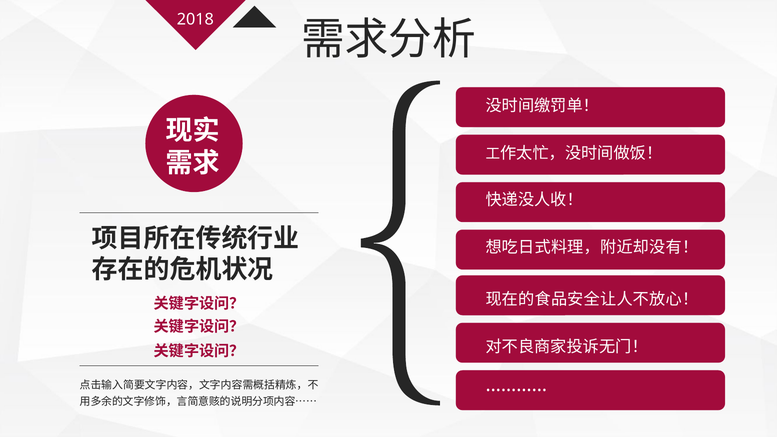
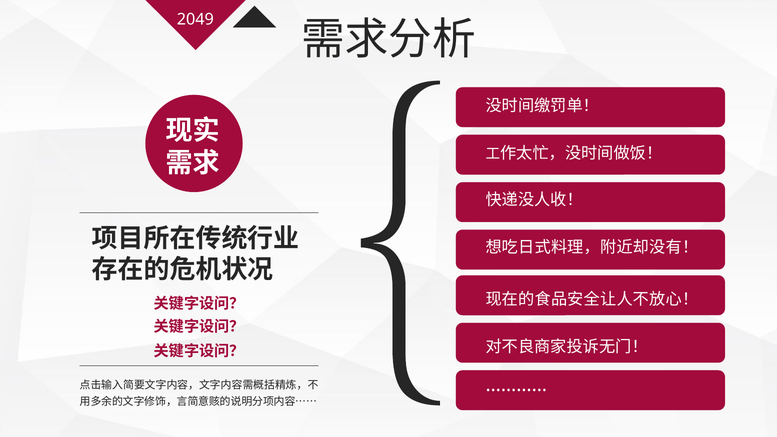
2018: 2018 -> 2049
